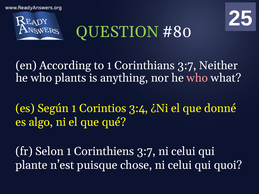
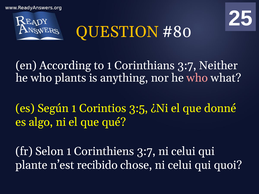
QUESTION colour: light green -> yellow
3:4: 3:4 -> 3:5
puisque: puisque -> recibido
